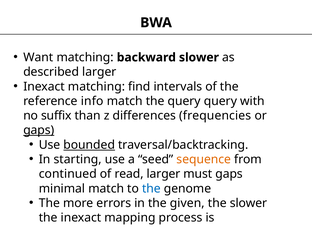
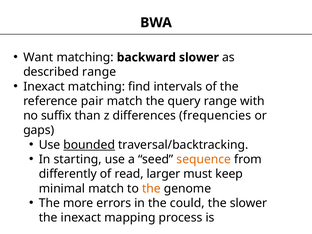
described larger: larger -> range
info: info -> pair
query query: query -> range
gaps at (39, 130) underline: present -> none
continued: continued -> differently
must gaps: gaps -> keep
the at (151, 189) colour: blue -> orange
given: given -> could
